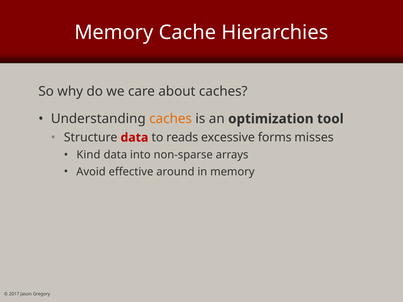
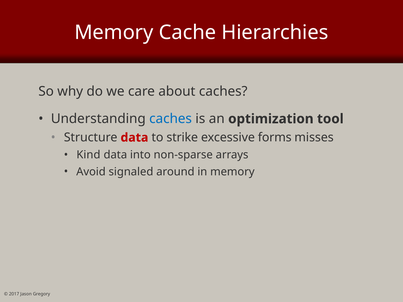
caches at (171, 119) colour: orange -> blue
reads: reads -> strike
effective: effective -> signaled
